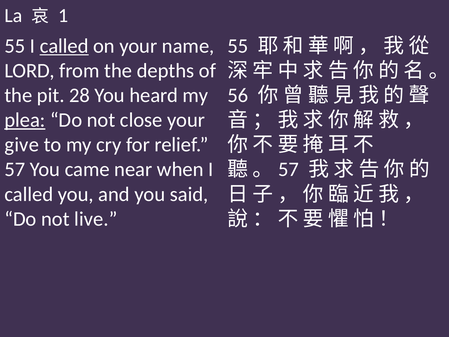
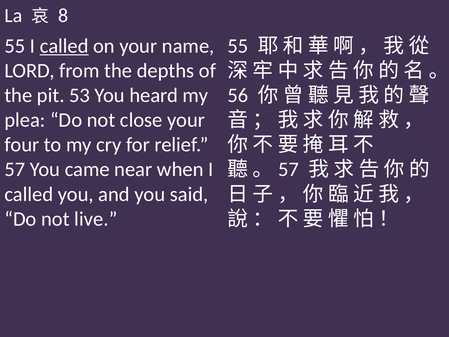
1: 1 -> 8
28: 28 -> 53
plea underline: present -> none
give: give -> four
